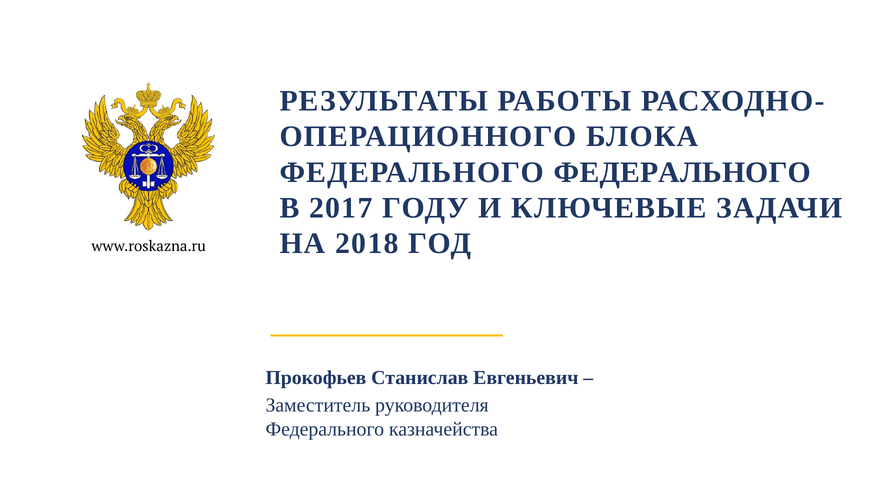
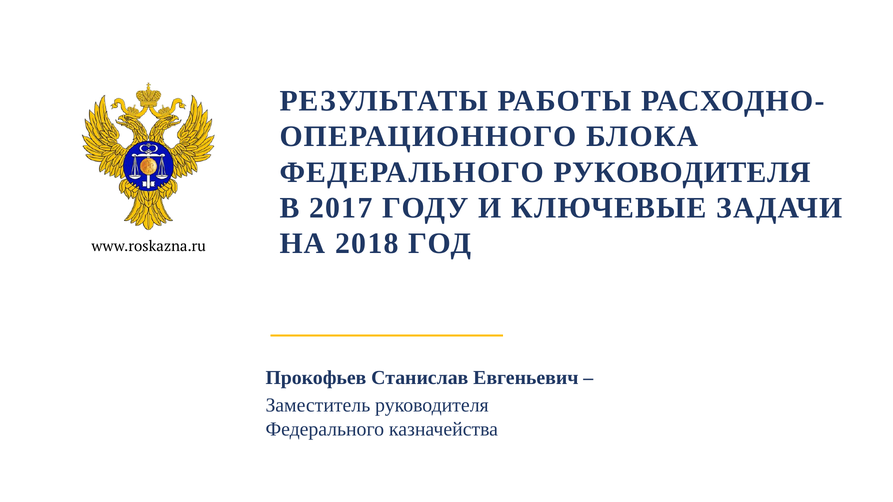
ФЕДЕРАЛЬНОГО ФЕДЕРАЛЬНОГО: ФЕДЕРАЛЬНОГО -> РУКОВОДИТЕЛЯ
